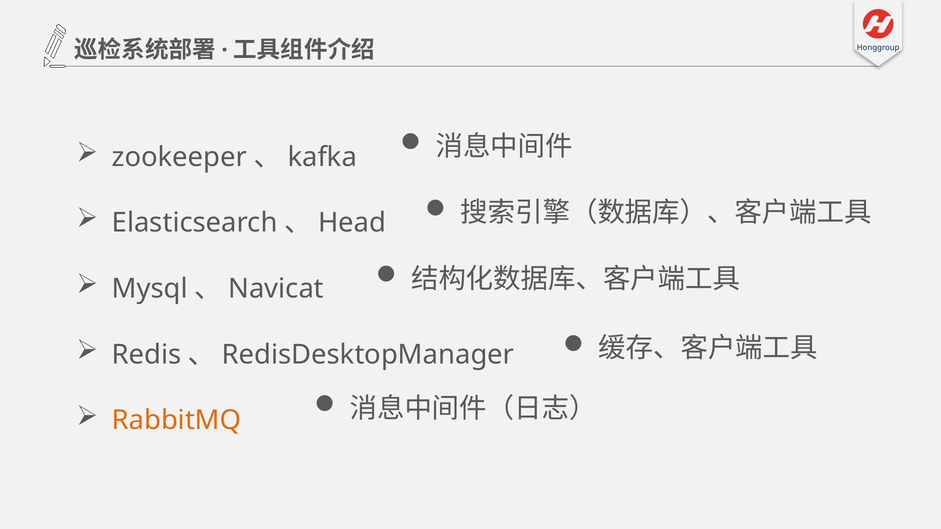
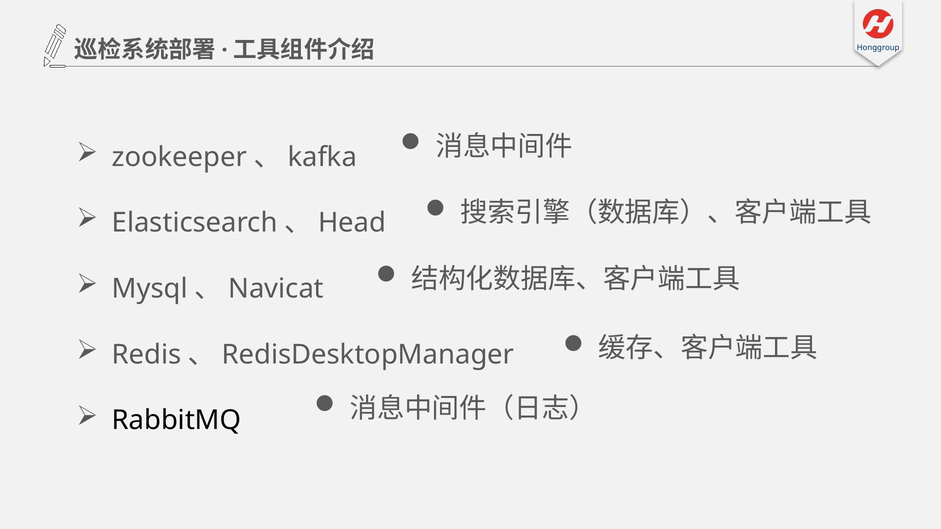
RabbitMQ colour: orange -> black
